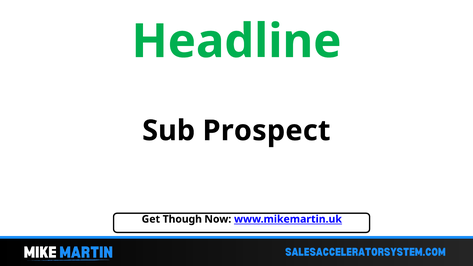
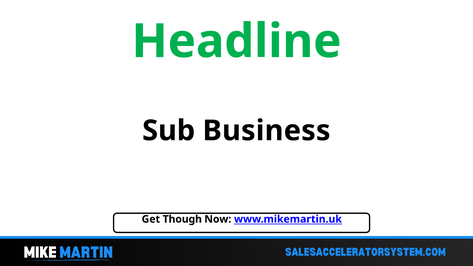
Prospect: Prospect -> Business
